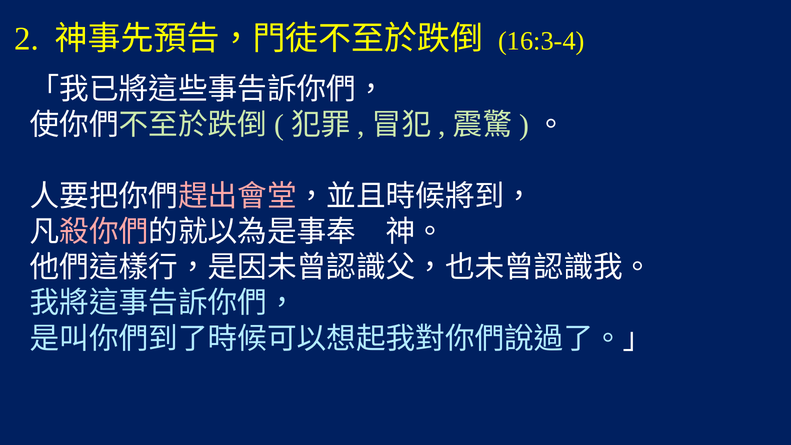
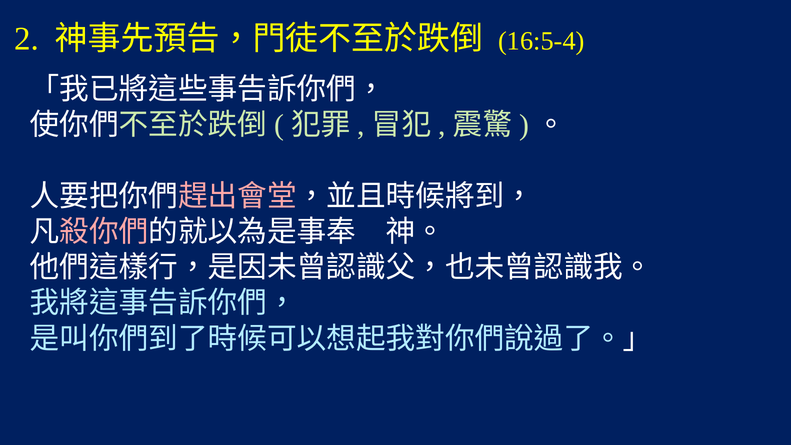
16:3-4: 16:3-4 -> 16:5-4
